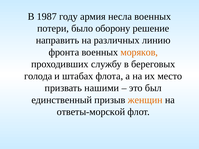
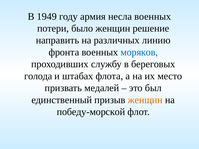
1987: 1987 -> 1949
было оборону: оборону -> женщин
моряков colour: orange -> blue
нашими: нашими -> медалей
ответы-морской: ответы-морской -> победу-морской
